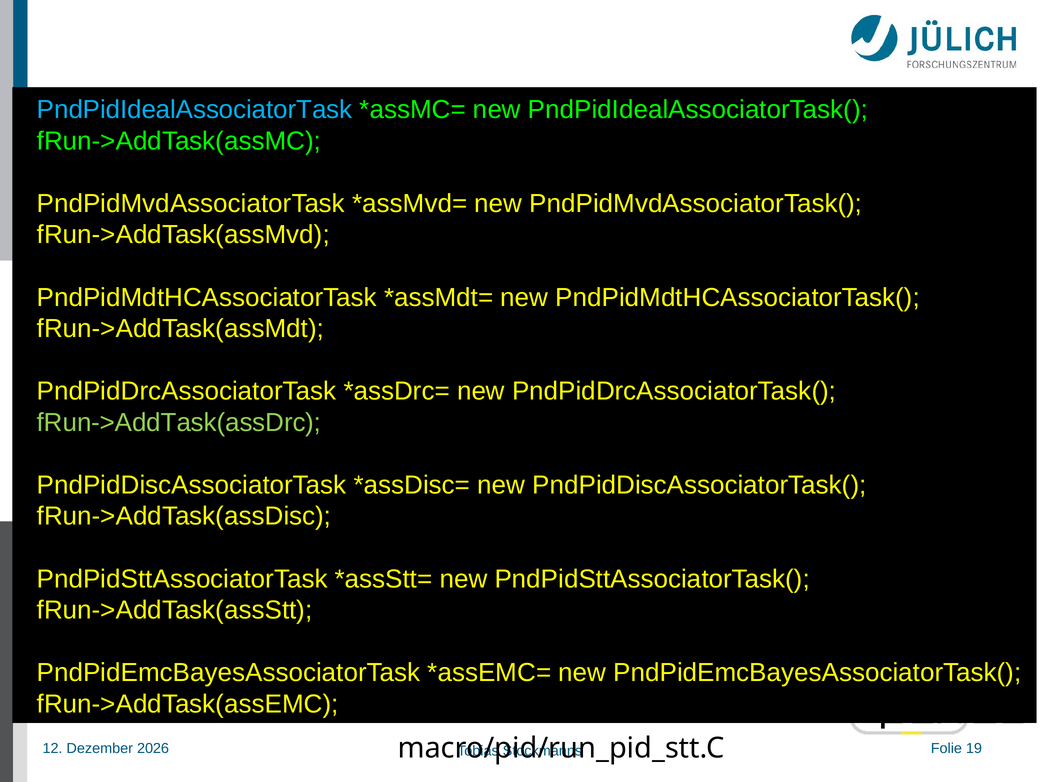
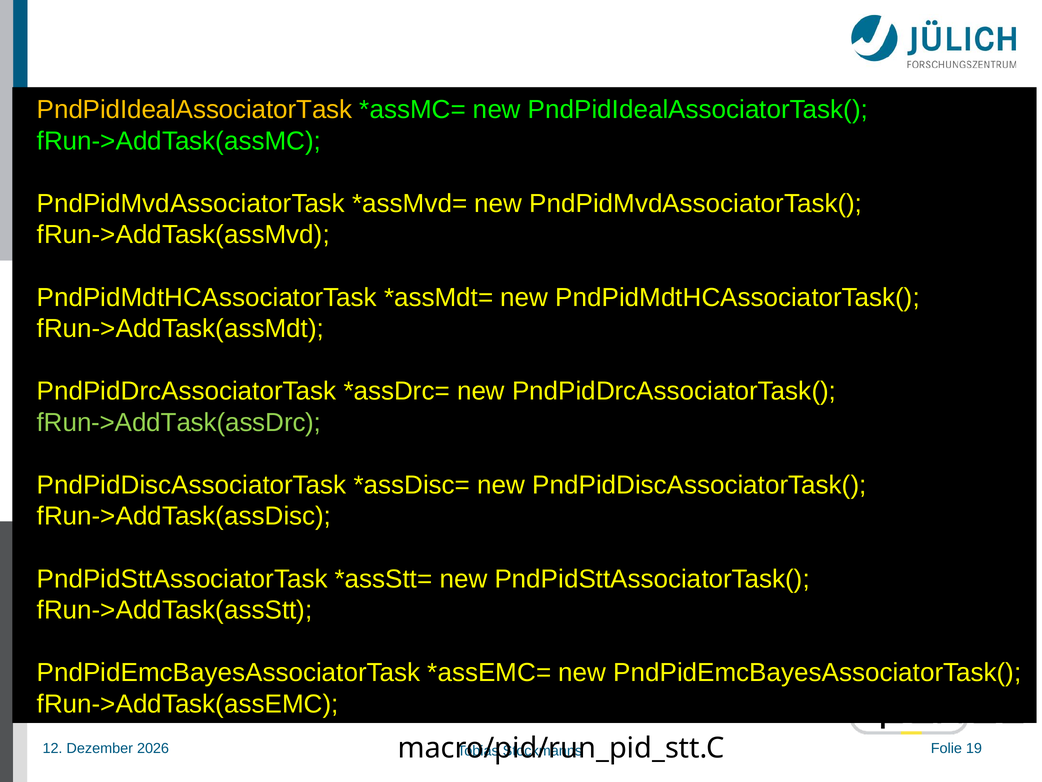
PndPidIdealAssociatorTask colour: light blue -> yellow
